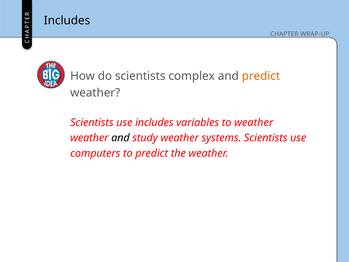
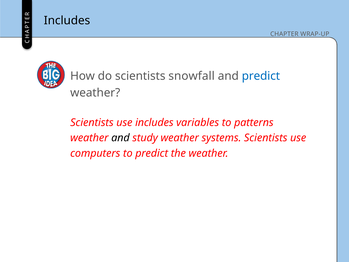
complex: complex -> snowfall
predict at (261, 76) colour: orange -> blue
to weather: weather -> patterns
